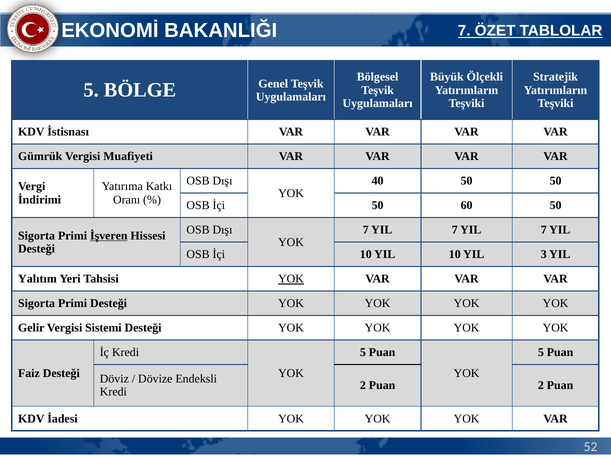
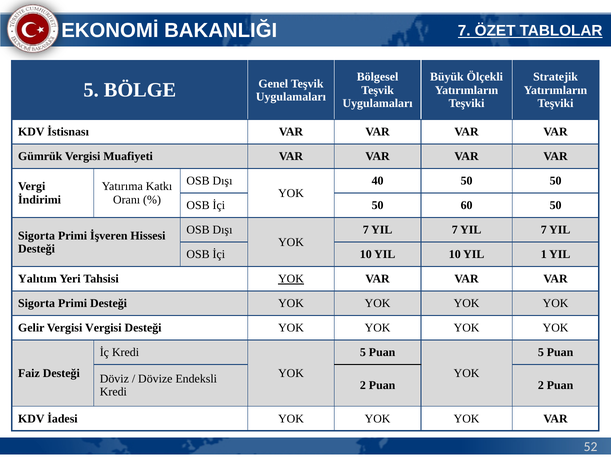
İşveren underline: present -> none
3: 3 -> 1
Vergisi Sistemi: Sistemi -> Vergisi
